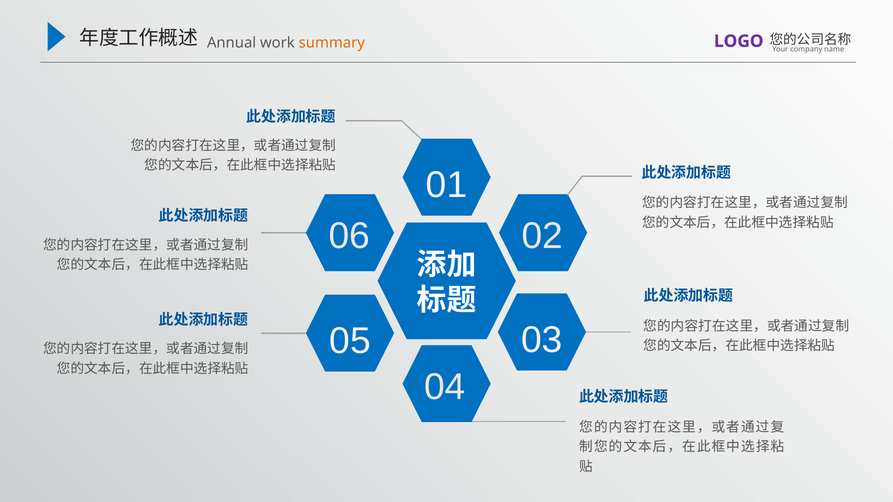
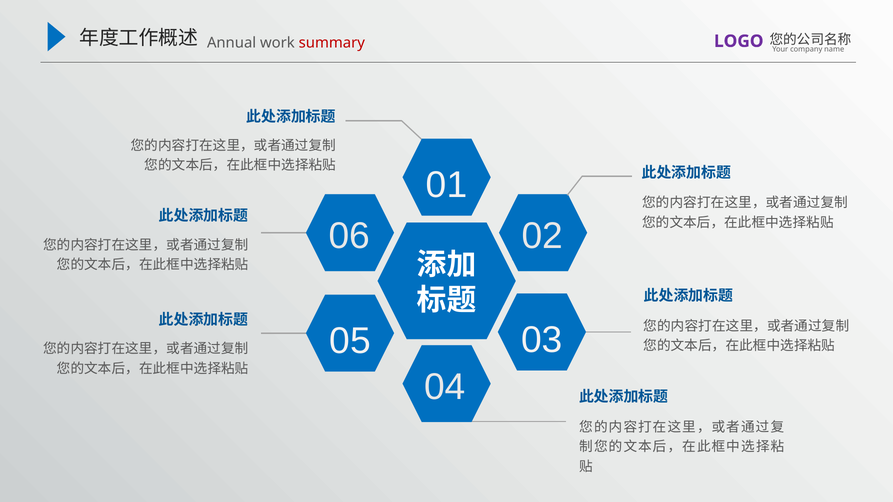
summary colour: orange -> red
